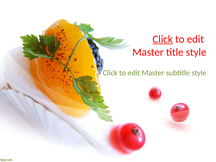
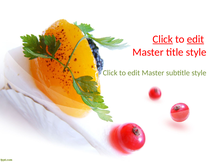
edit at (195, 39) underline: none -> present
